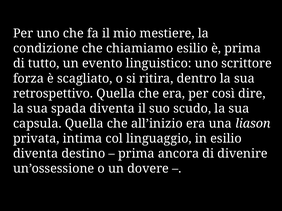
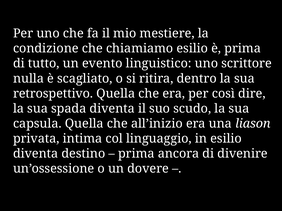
forza: forza -> nulla
